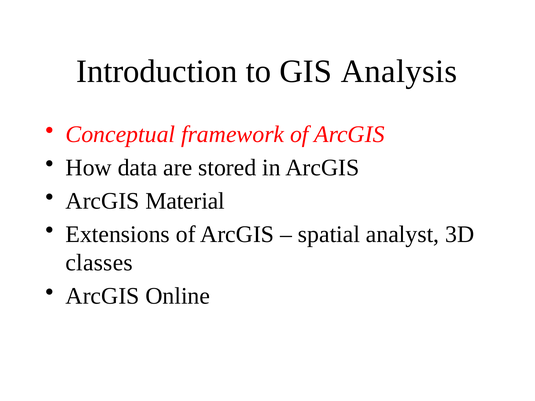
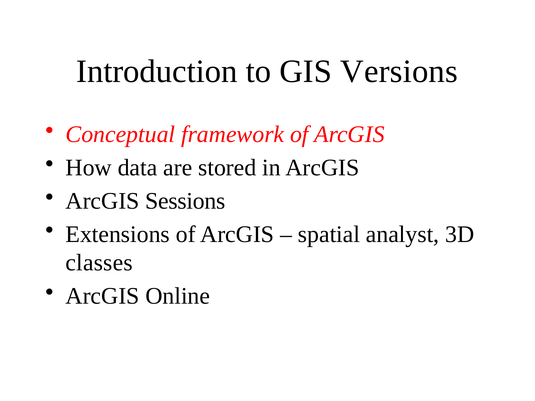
Analysis: Analysis -> Versions
Material: Material -> Sessions
